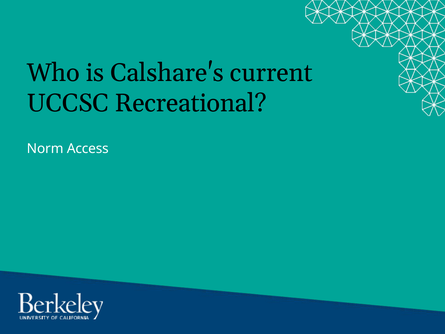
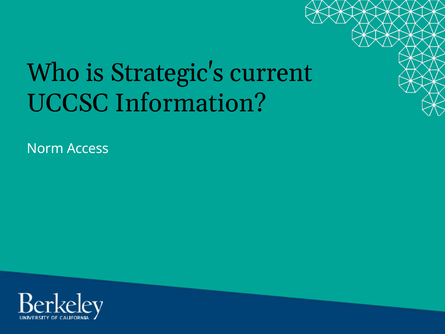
Calshare's: Calshare's -> Strategic's
Recreational: Recreational -> Information
